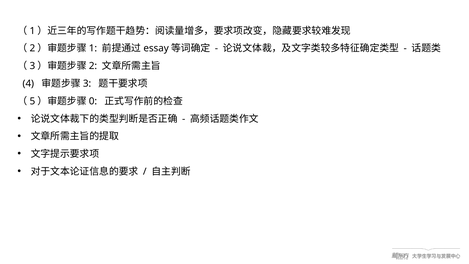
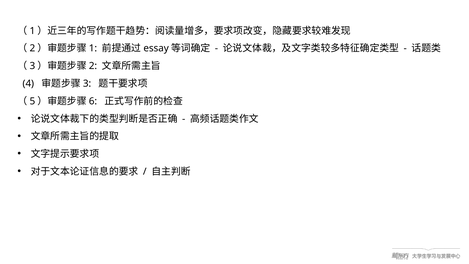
0: 0 -> 6
